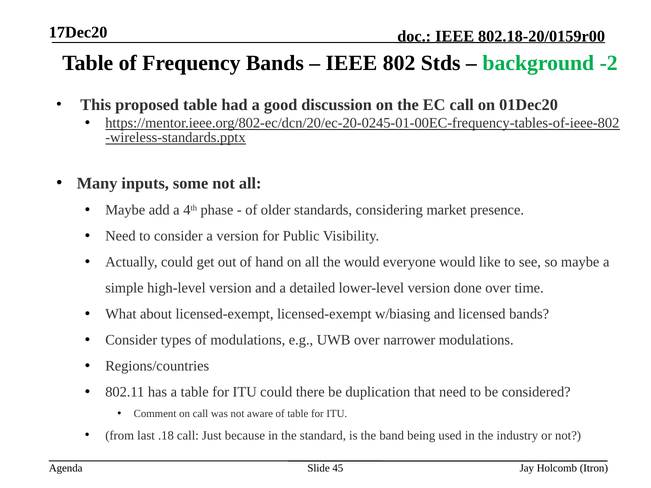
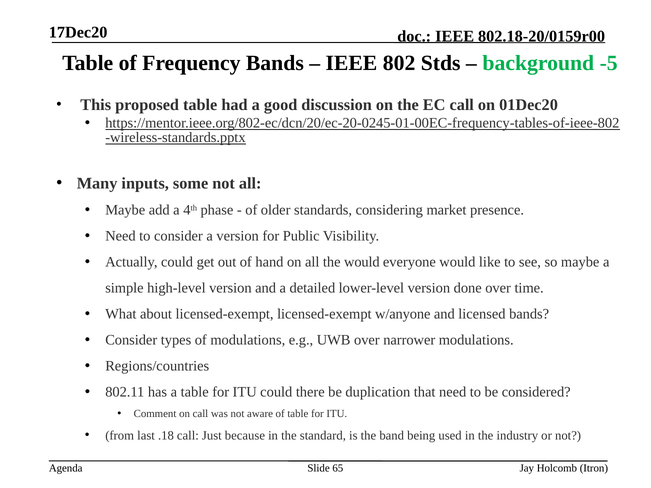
-2: -2 -> -5
w/biasing: w/biasing -> w/anyone
45: 45 -> 65
